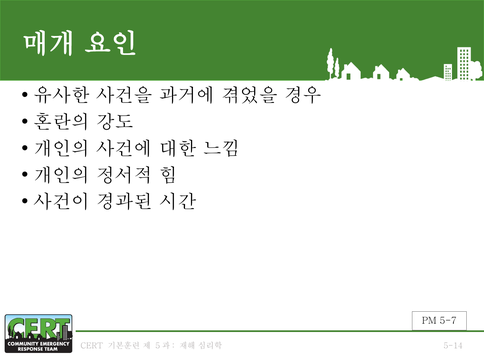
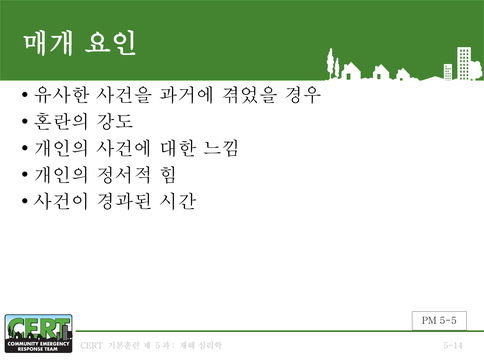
5-7: 5-7 -> 5-5
